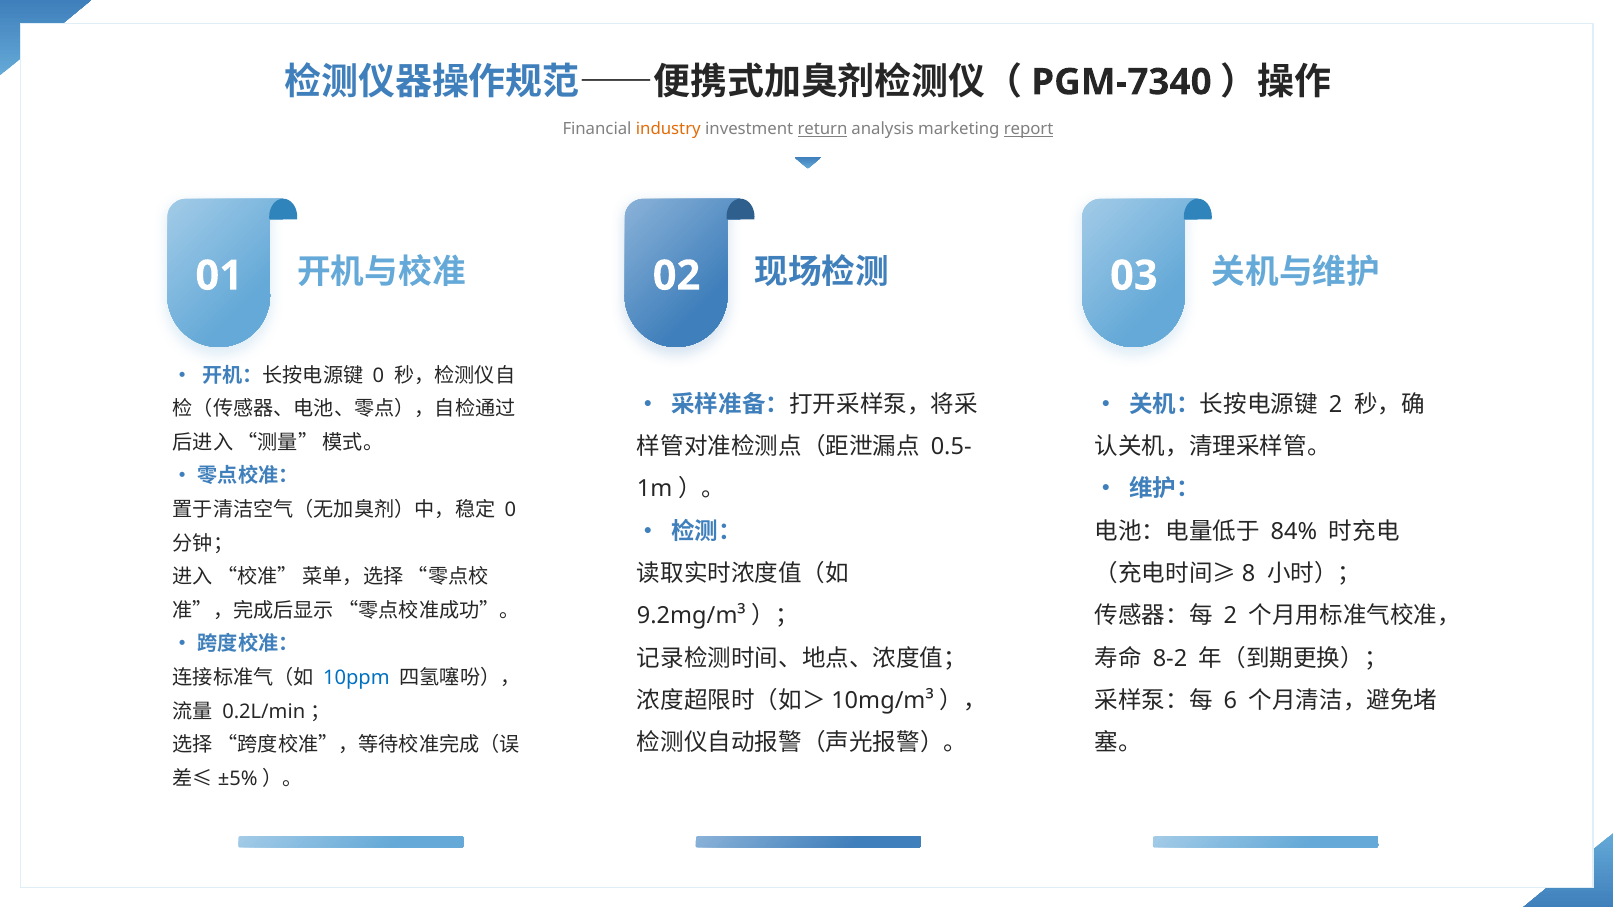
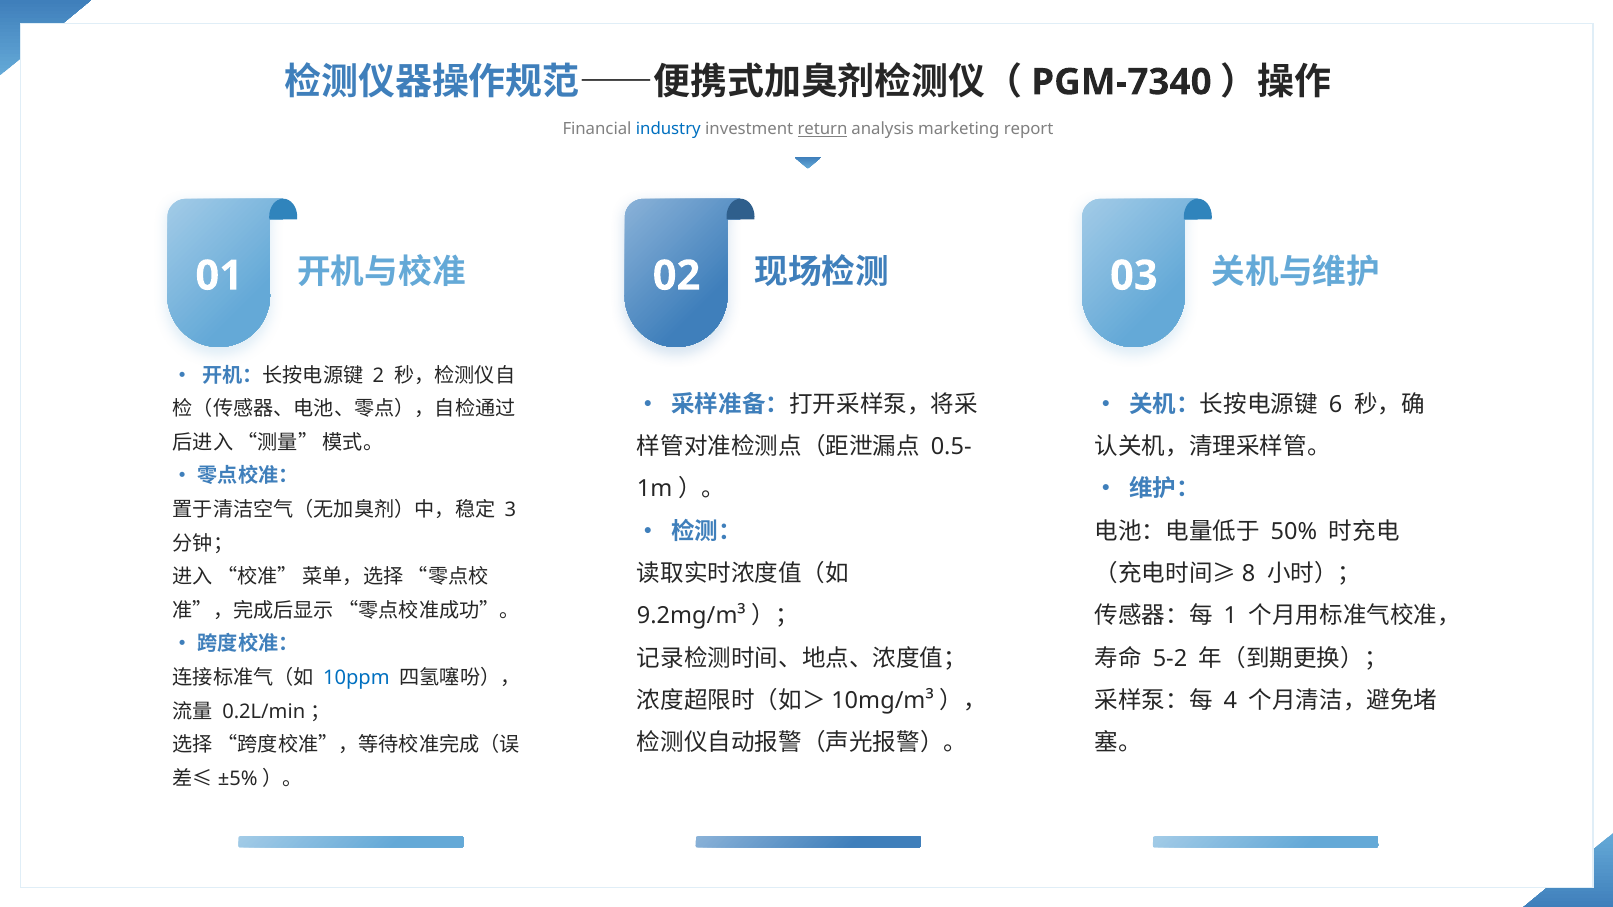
industry colour: orange -> blue
report underline: present -> none
0 at (378, 376): 0 -> 2
2 at (1336, 405): 2 -> 6
0 at (510, 510): 0 -> 3
84%: 84% -> 50%
2 at (1230, 616): 2 -> 1
8-2: 8-2 -> 5-2
6: 6 -> 4
